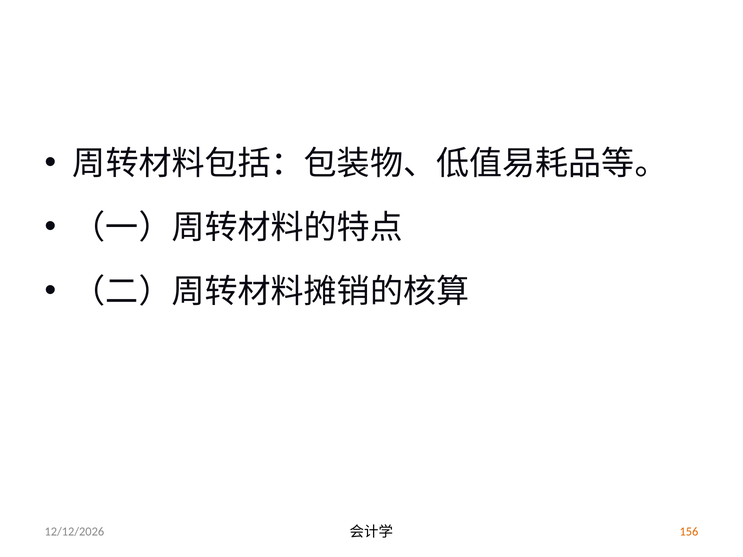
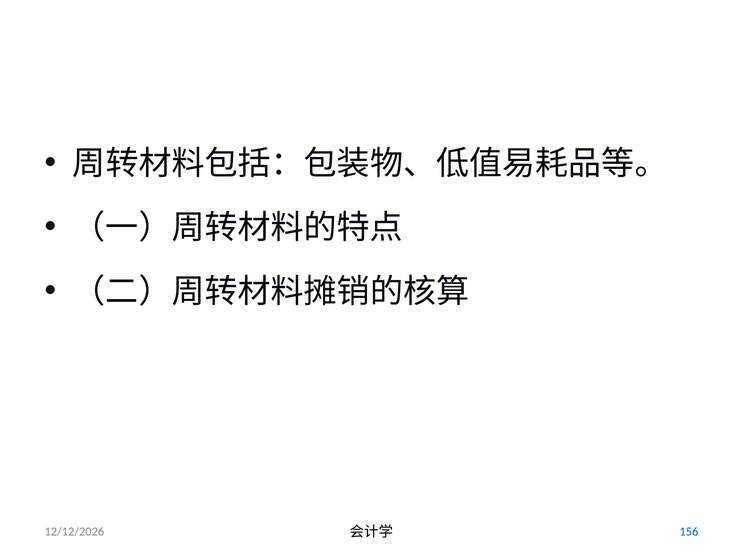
156 colour: orange -> blue
